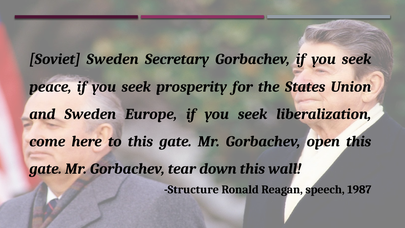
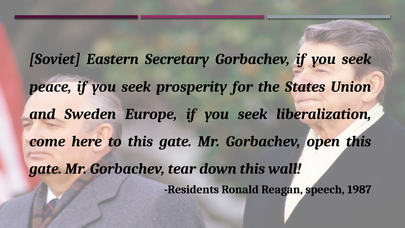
Soviet Sweden: Sweden -> Eastern
Structure: Structure -> Residents
